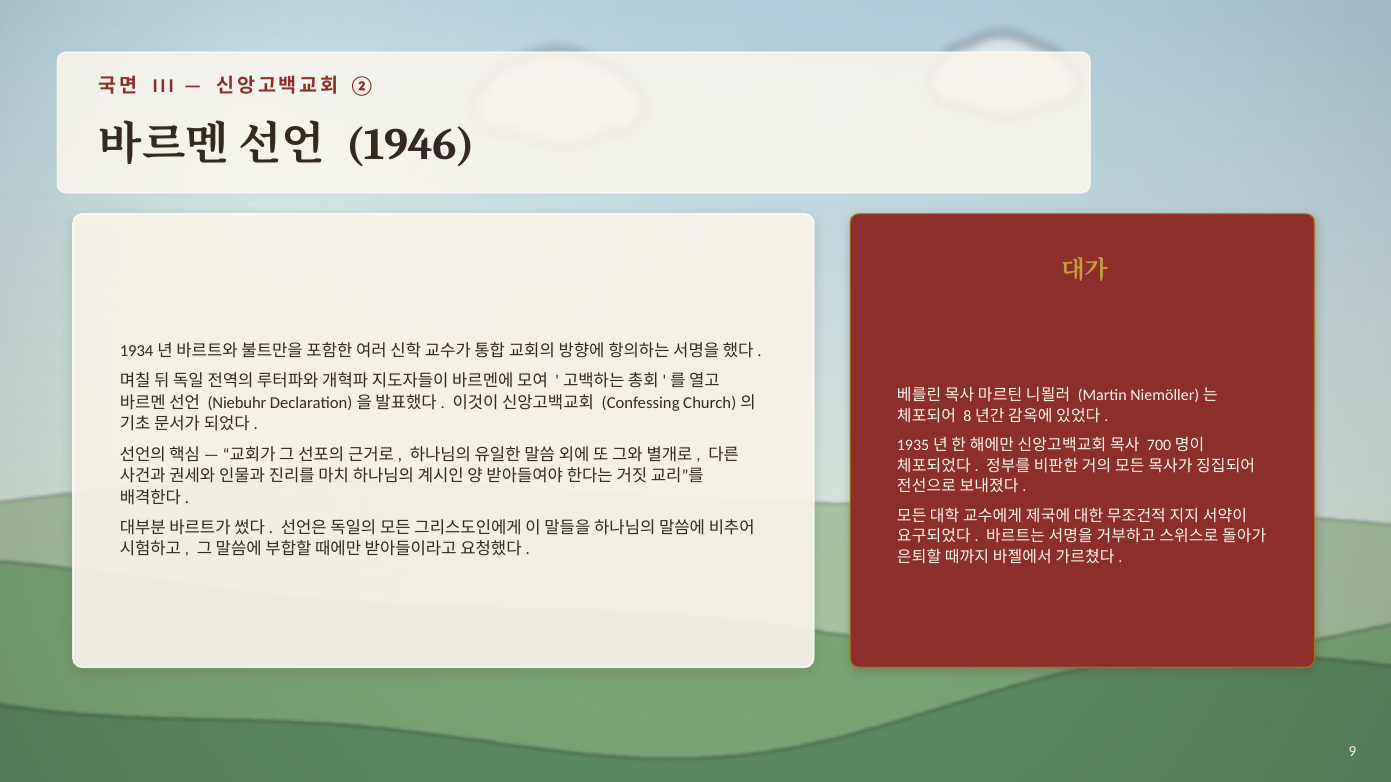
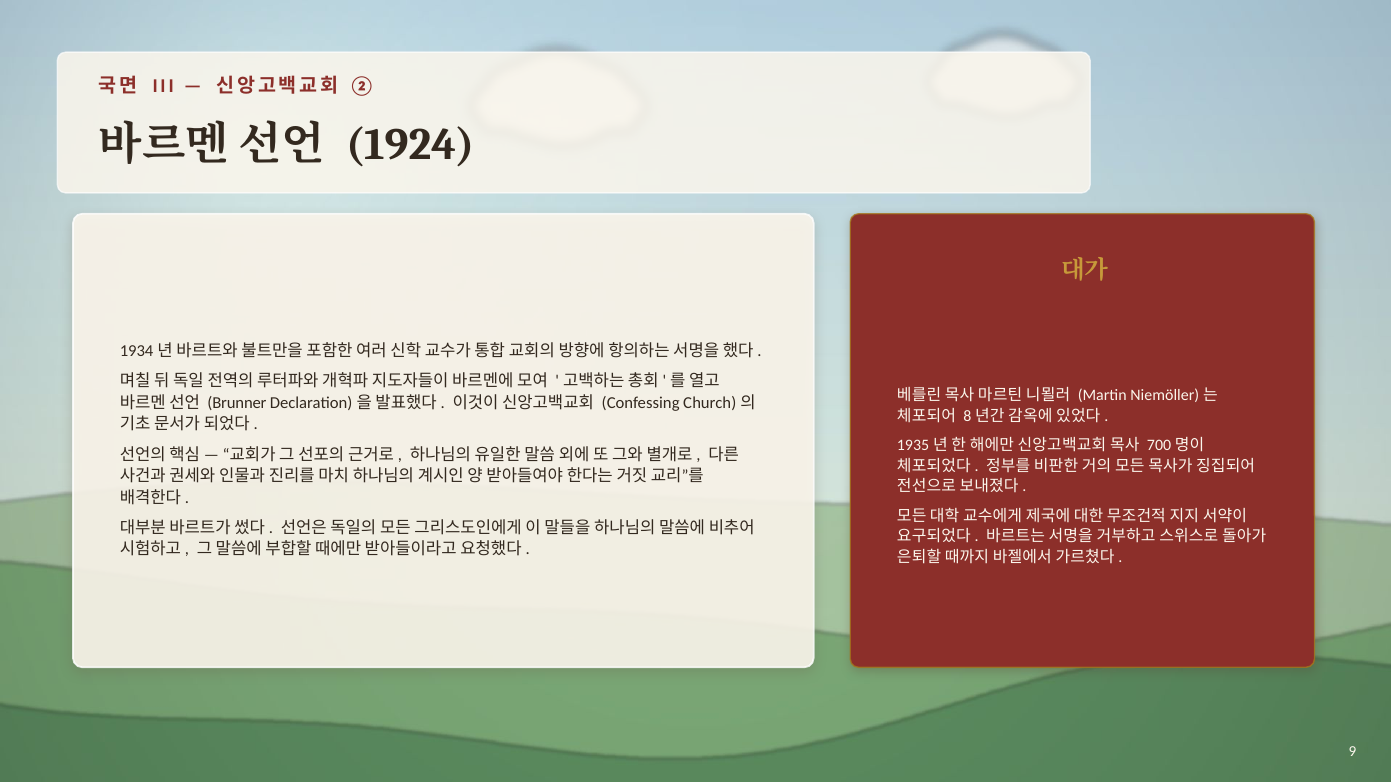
1946: 1946 -> 1924
Niebuhr: Niebuhr -> Brunner
